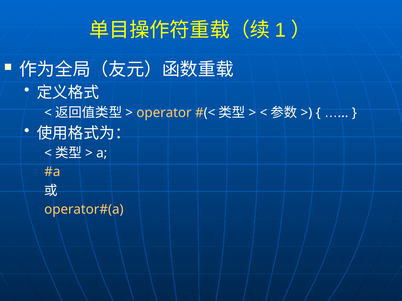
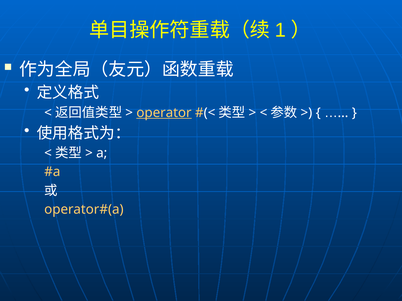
operator underline: none -> present
